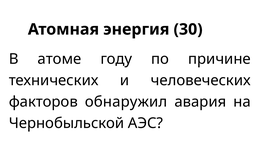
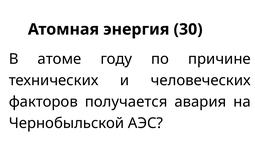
обнаружил: обнаружил -> получается
